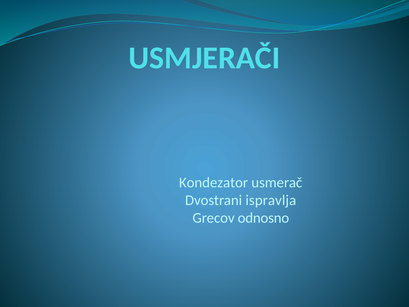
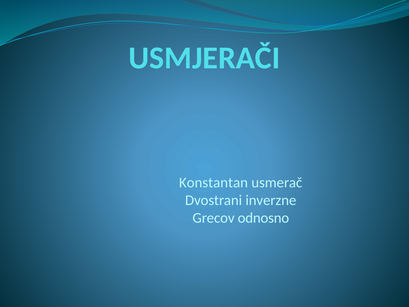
Kondezator: Kondezator -> Konstantan
ispravlja: ispravlja -> inverzne
